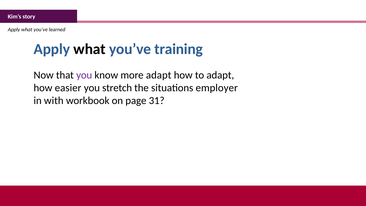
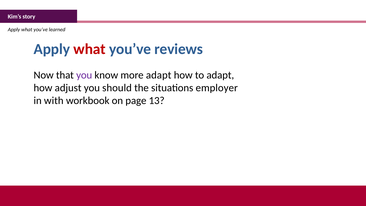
what at (90, 49) colour: black -> red
training: training -> reviews
easier: easier -> adjust
stretch: stretch -> should
31: 31 -> 13
